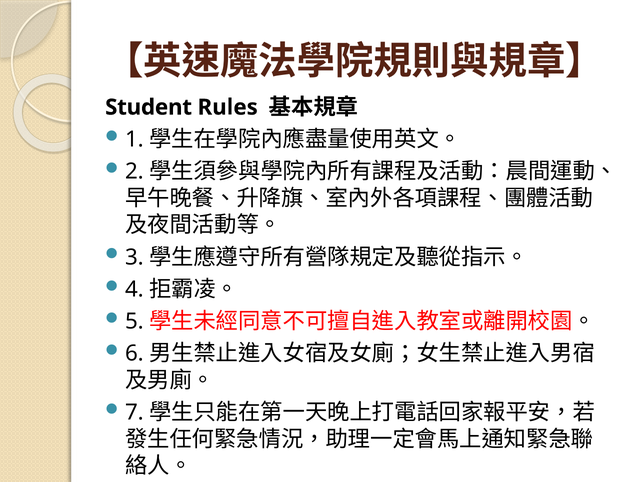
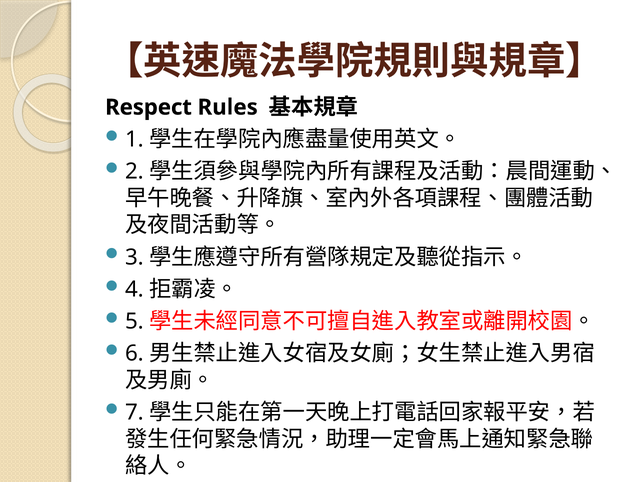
Student: Student -> Respect
